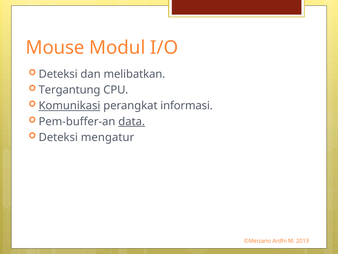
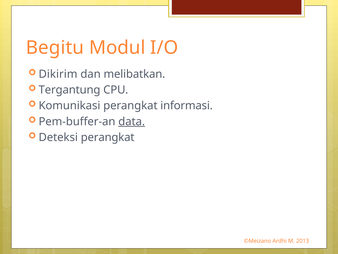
Mouse: Mouse -> Begitu
Deteksi at (58, 74): Deteksi -> Dikirim
Komunikasi underline: present -> none
Deteksi mengatur: mengatur -> perangkat
